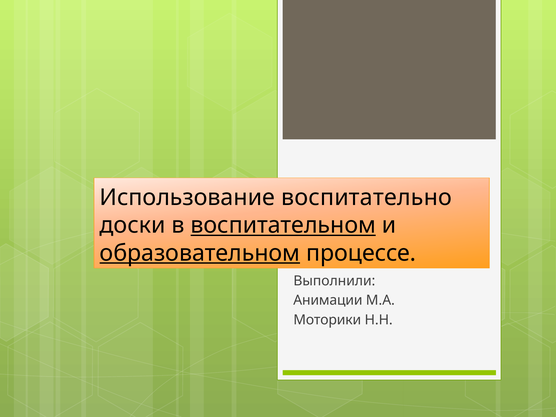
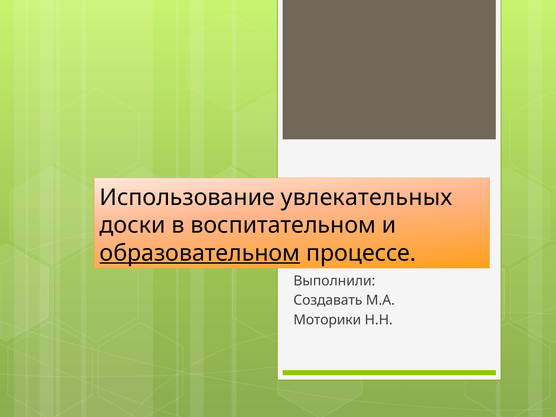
воспитательно: воспитательно -> увлекательных
воспитательном underline: present -> none
Анимации: Анимации -> Создавать
